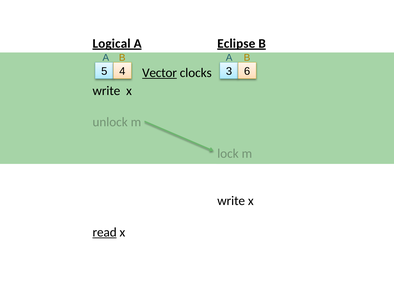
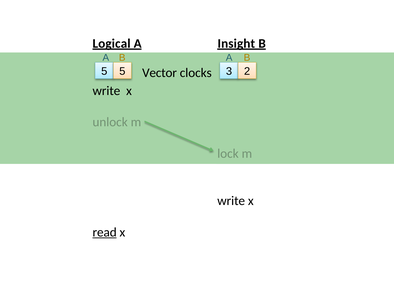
Eclipse: Eclipse -> Insight
5 4: 4 -> 5
6: 6 -> 2
Vector underline: present -> none
